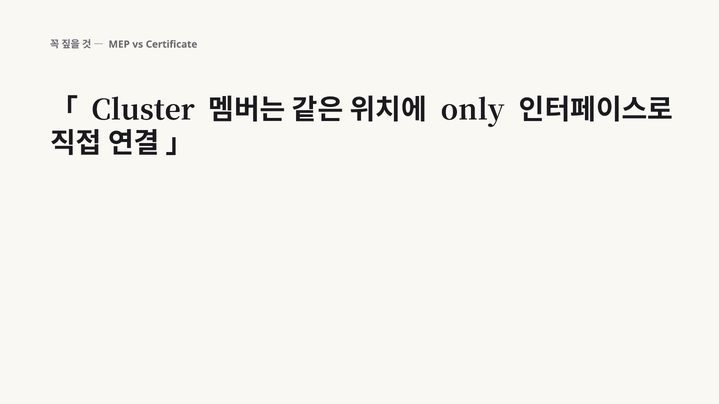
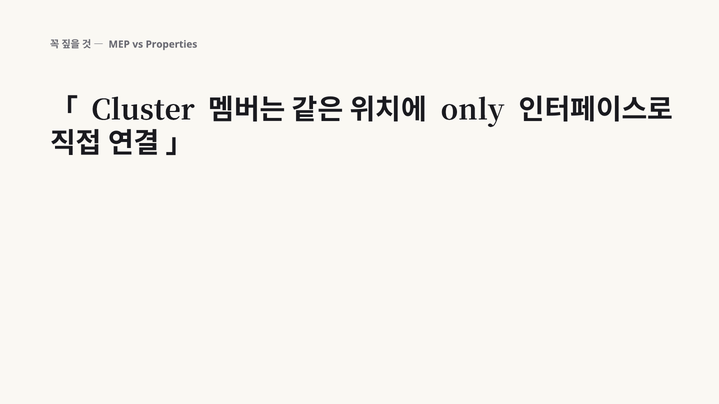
Certificate: Certificate -> Properties
